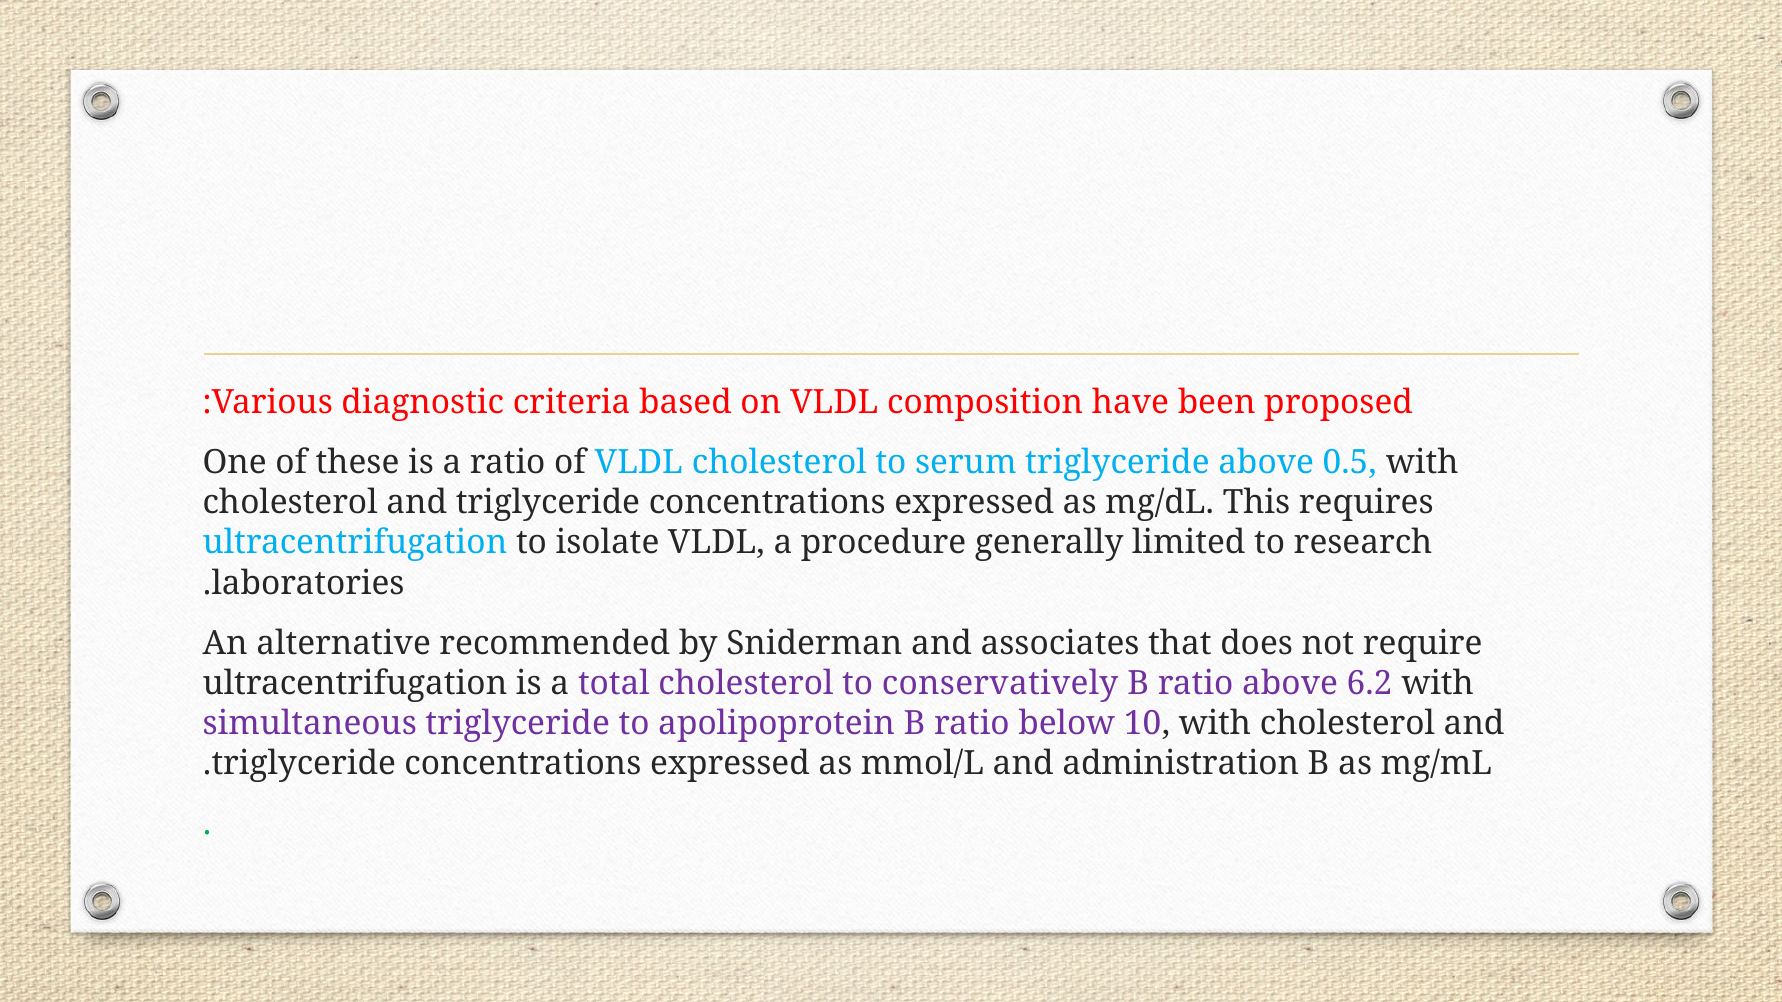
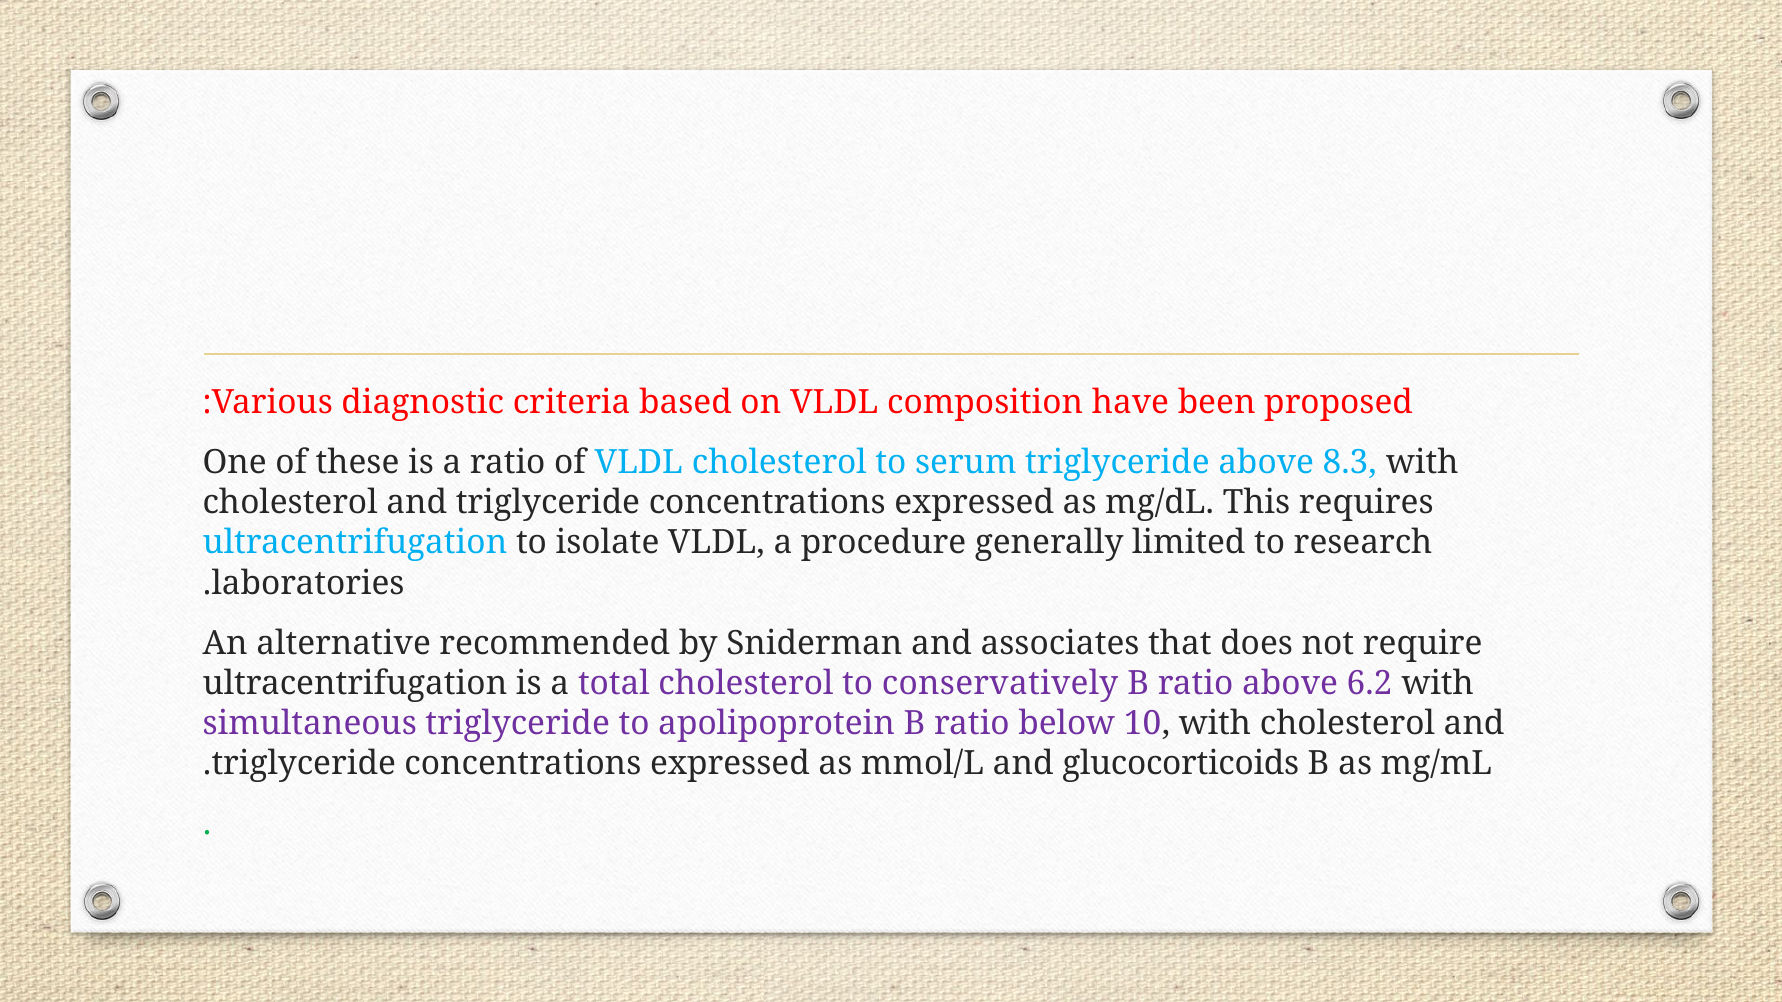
0.5: 0.5 -> 8.3
administration: administration -> glucocorticoids
